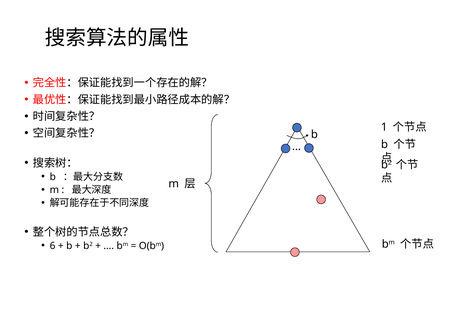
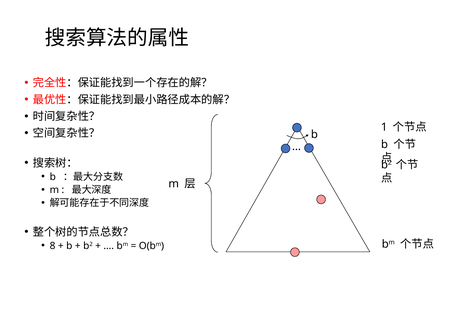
6: 6 -> 8
